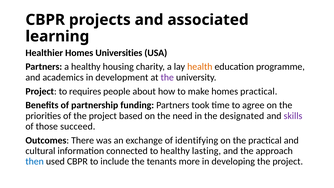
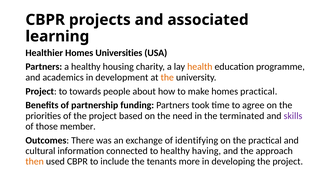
the at (167, 77) colour: purple -> orange
requires: requires -> towards
designated: designated -> terminated
succeed: succeed -> member
lasting: lasting -> having
then colour: blue -> orange
